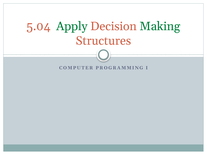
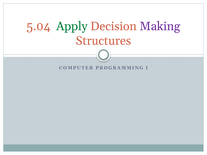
Making colour: green -> purple
